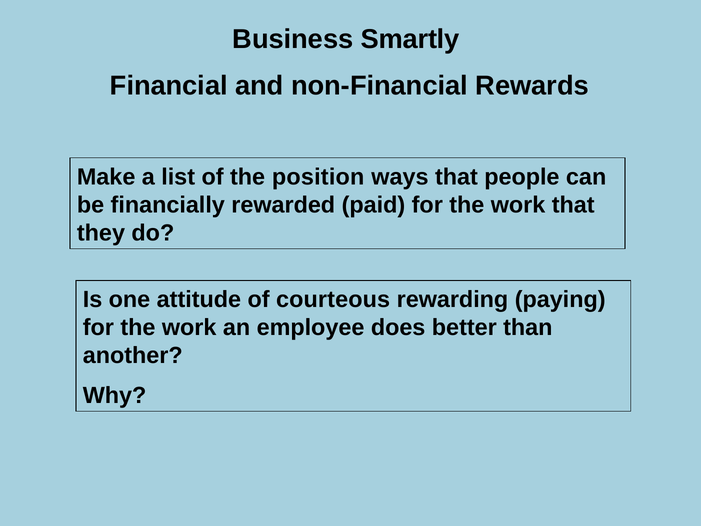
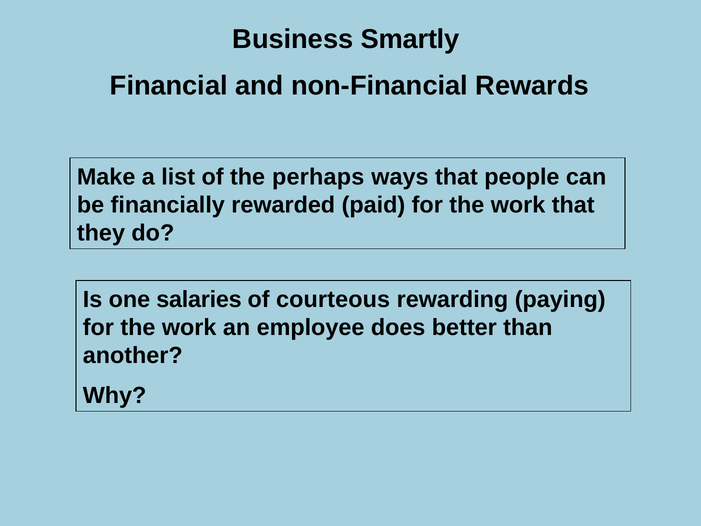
position: position -> perhaps
attitude: attitude -> salaries
